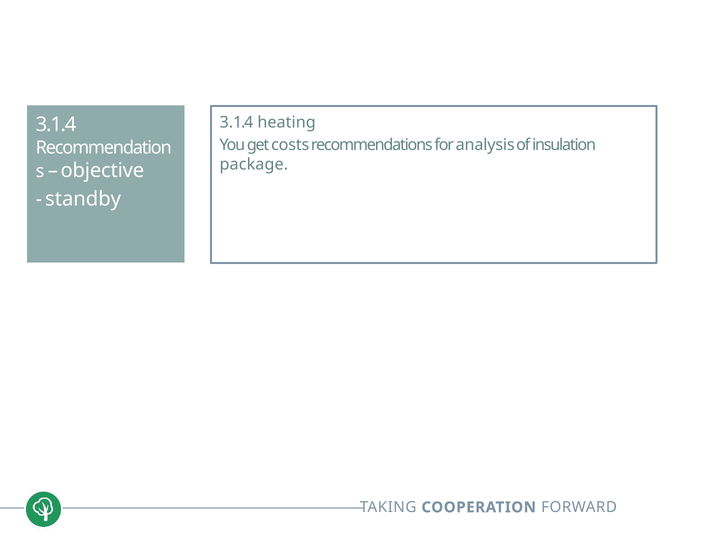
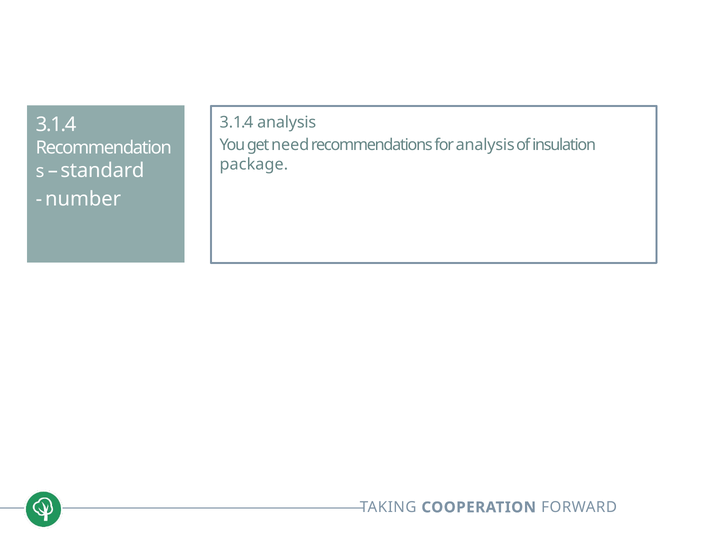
3.1.4 heating: heating -> analysis
costs: costs -> need
objective: objective -> standard
standby: standby -> number
